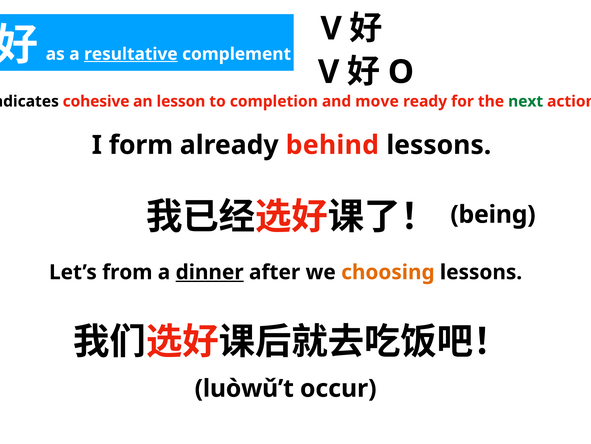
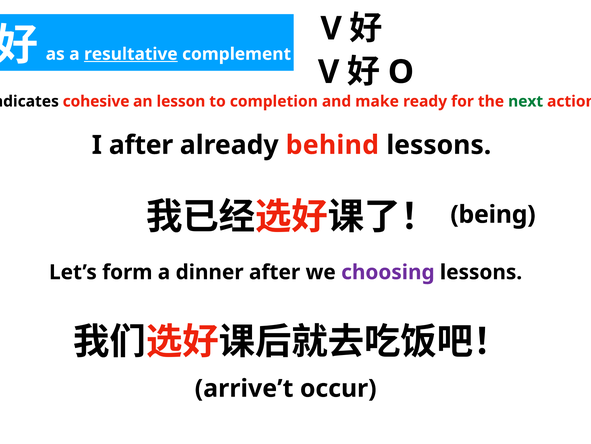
move: move -> make
I form: form -> after
from: from -> form
dinner underline: present -> none
choosing colour: orange -> purple
luòwǔ’t: luòwǔ’t -> arrive’t
